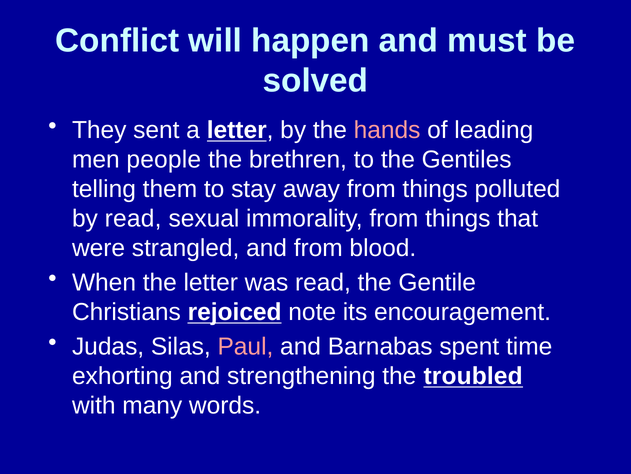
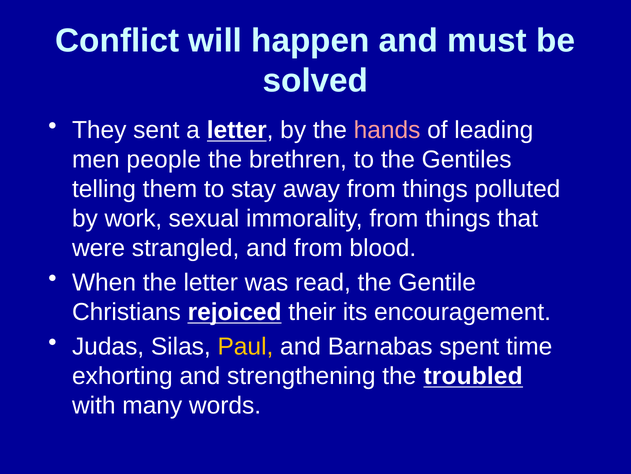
by read: read -> work
note: note -> their
Paul colour: pink -> yellow
